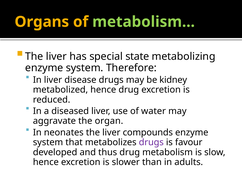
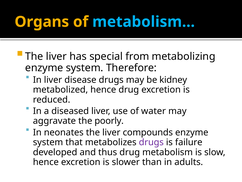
metabolism… colour: light green -> light blue
state: state -> from
organ: organ -> poorly
favour: favour -> failure
